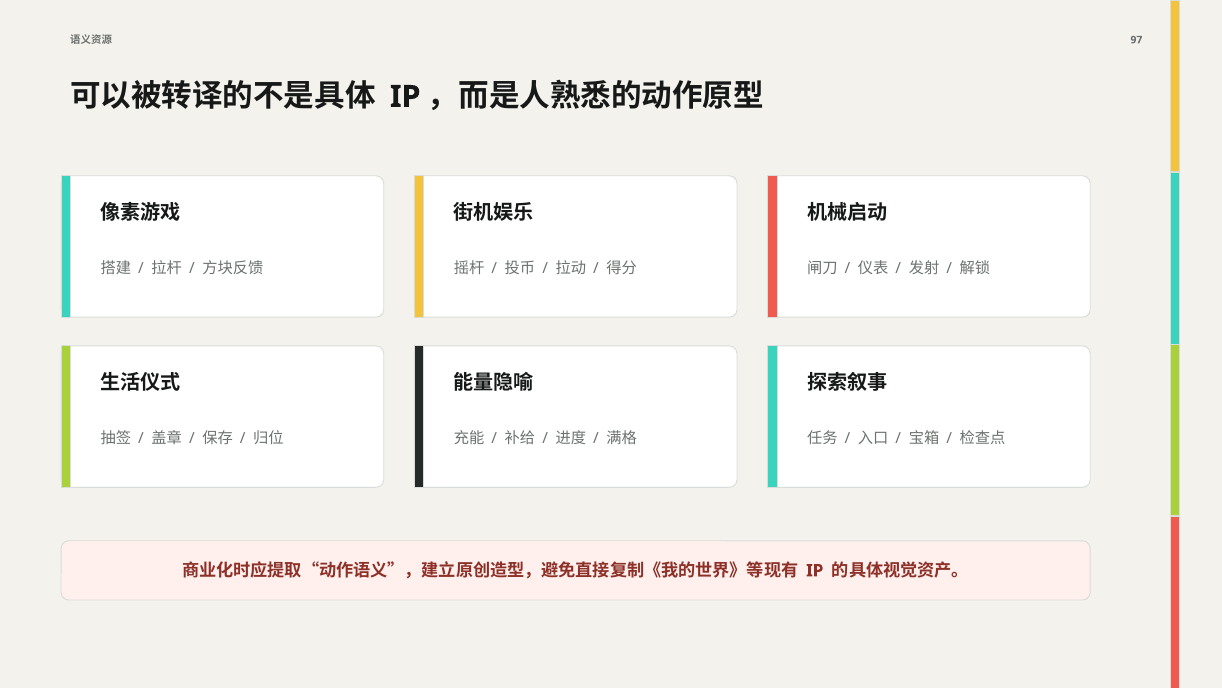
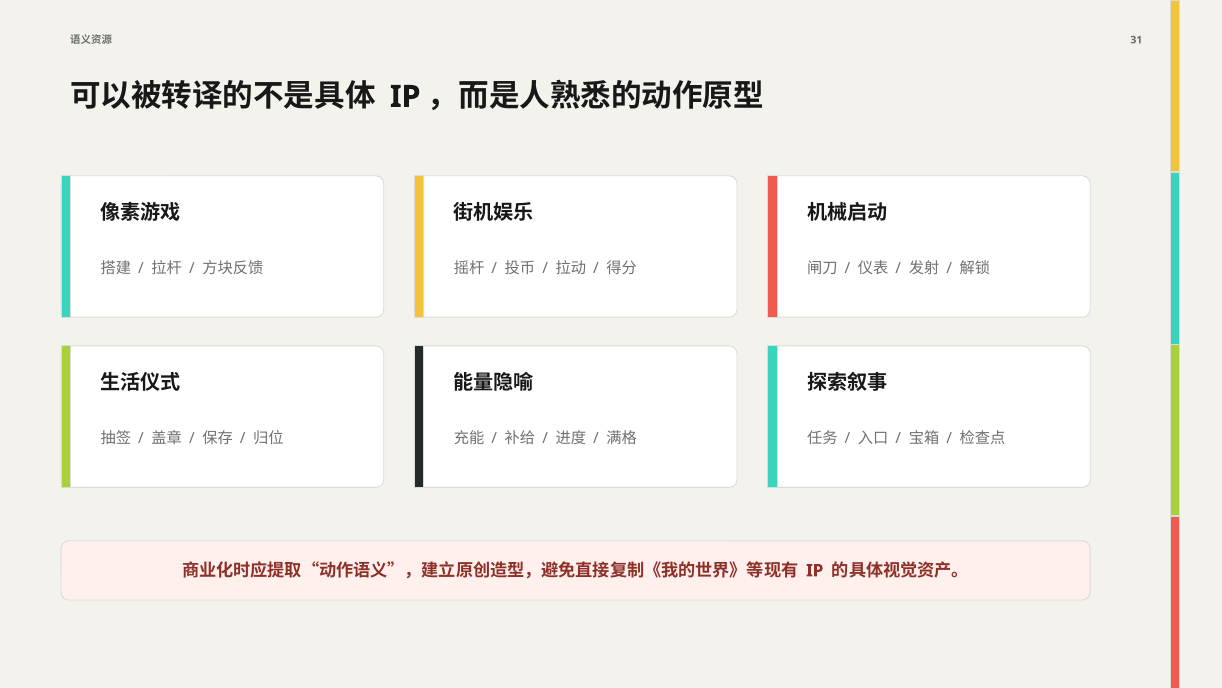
97: 97 -> 31
